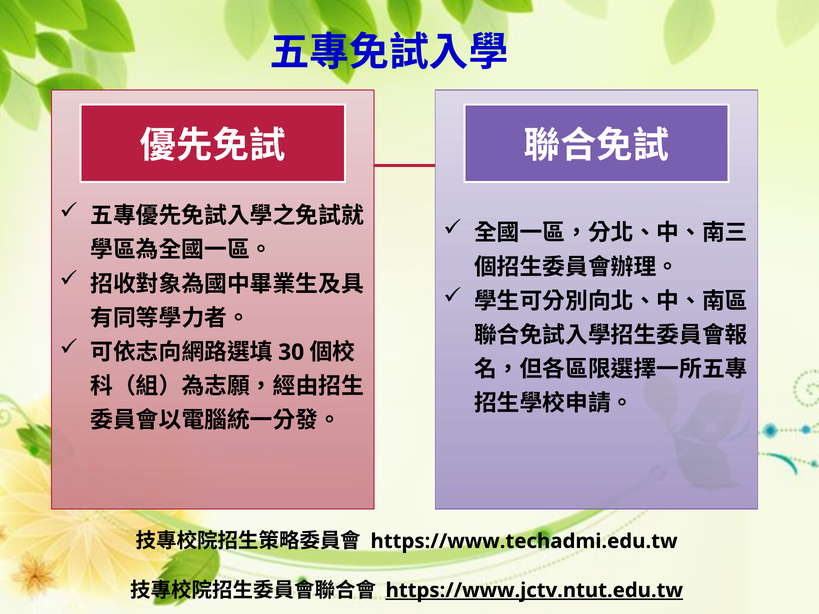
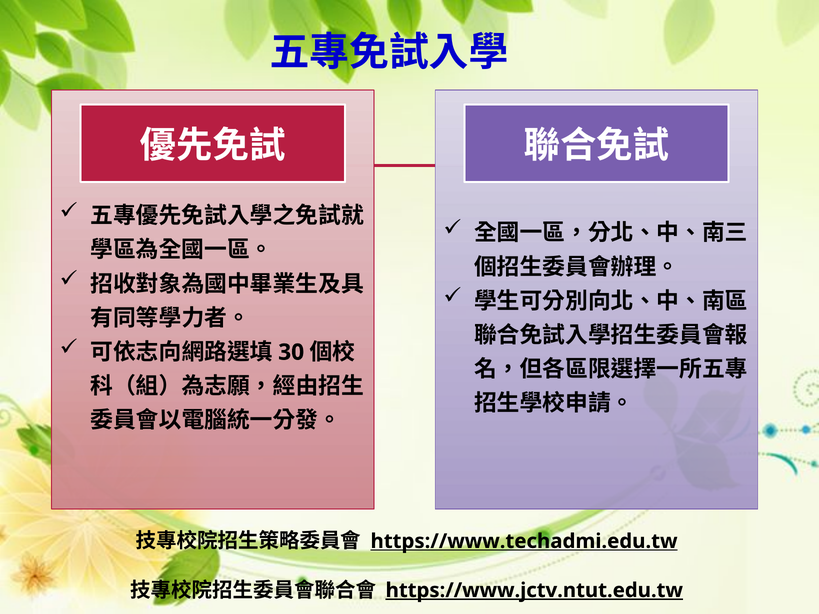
https://www.techadmi.edu.tw underline: none -> present
